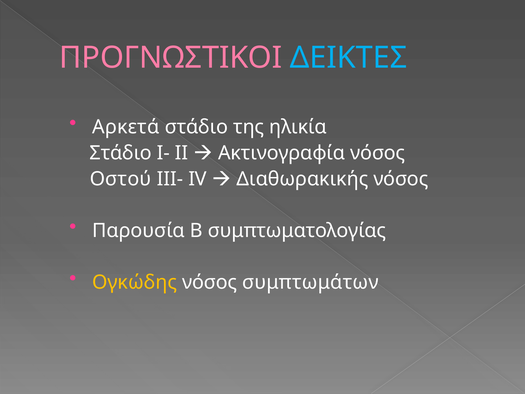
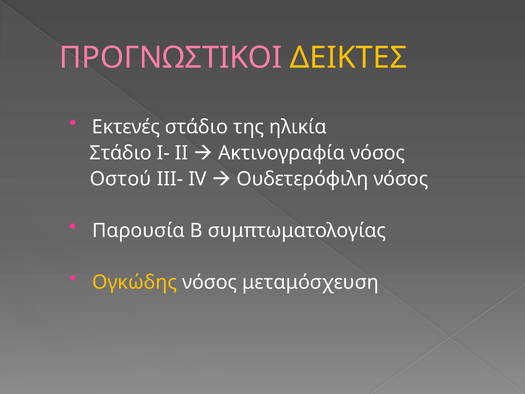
ΔΕΙΚΤΕΣ colour: light blue -> yellow
Αρκετά: Αρκετά -> Εκτενές
Διαθωρακικής: Διαθωρακικής -> Ουδετερόφιλη
συμπτωμάτων: συμπτωμάτων -> μεταμόσχευση
